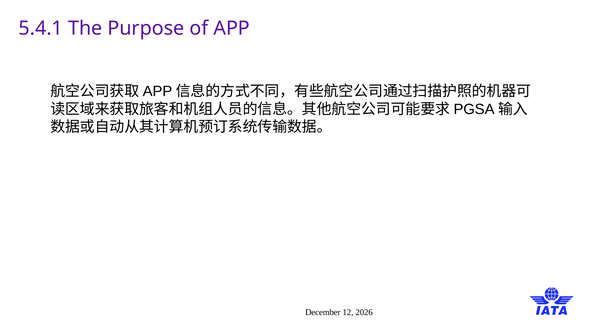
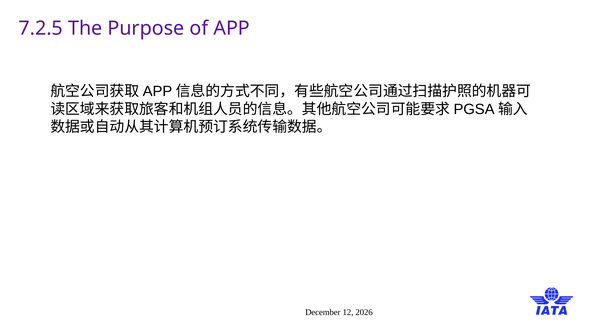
5.4.1: 5.4.1 -> 7.2.5
